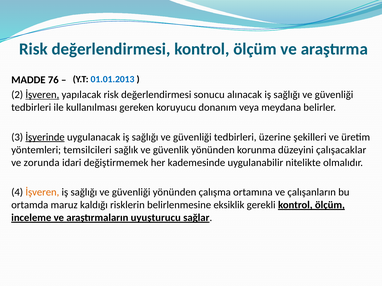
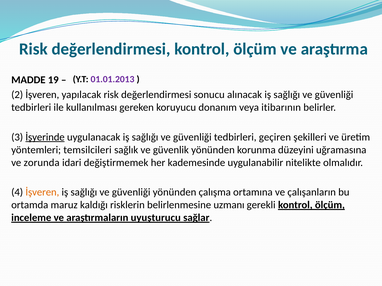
01.01.2013 colour: blue -> purple
76: 76 -> 19
İşveren at (42, 95) underline: present -> none
meydana: meydana -> itibarının
üzerine: üzerine -> geçiren
çalışacaklar: çalışacaklar -> uğramasına
eksiklik: eksiklik -> uzmanı
